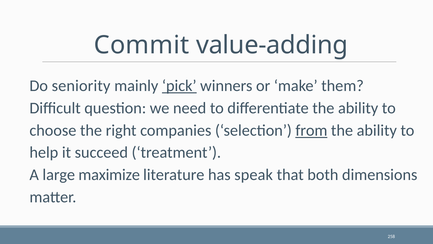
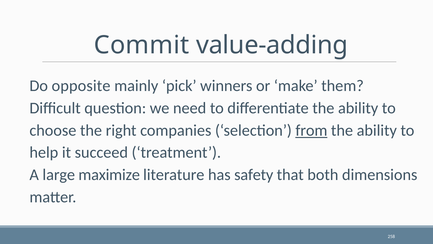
seniority: seniority -> opposite
pick underline: present -> none
speak: speak -> safety
